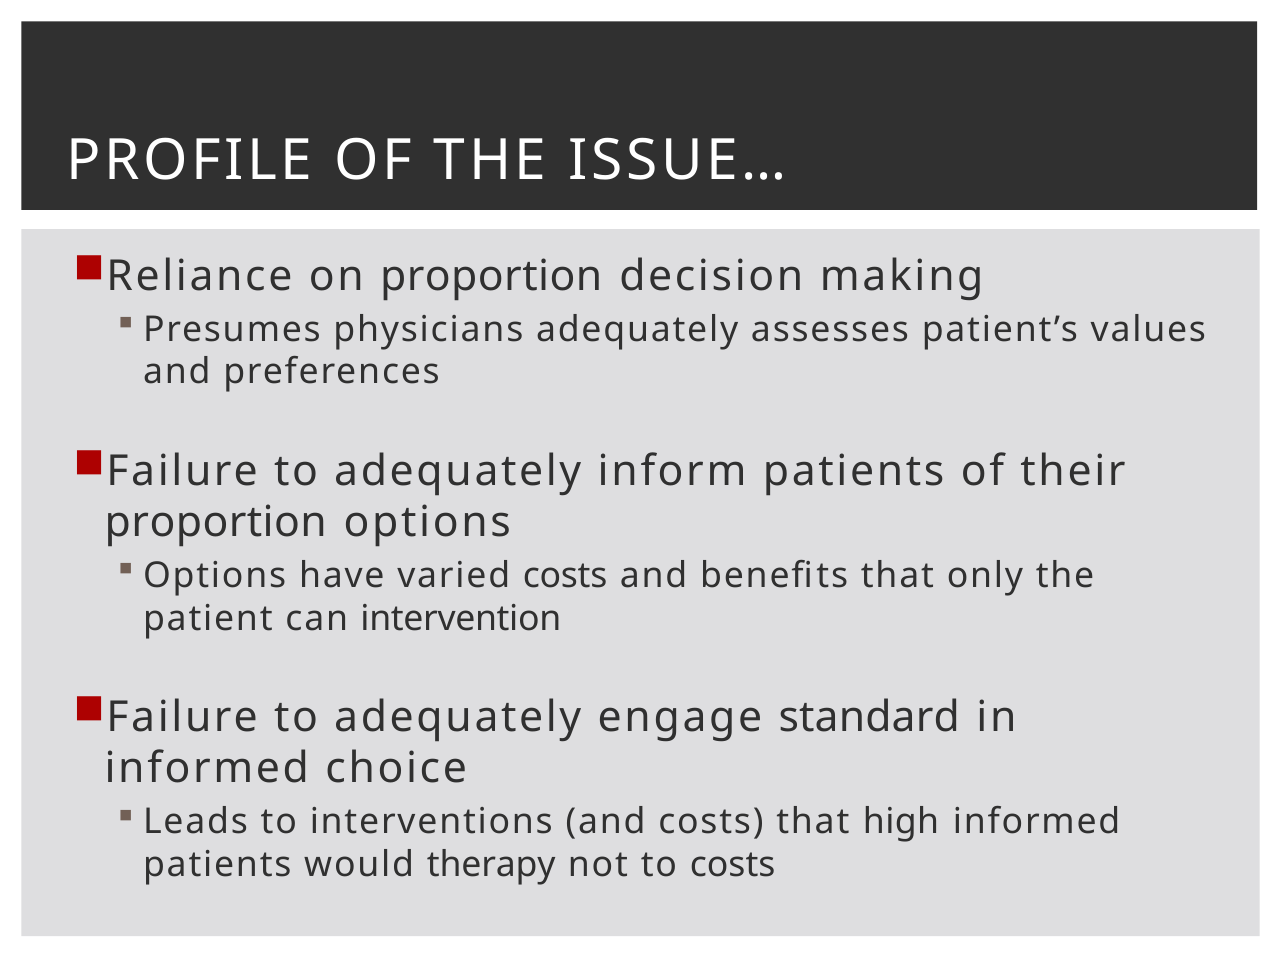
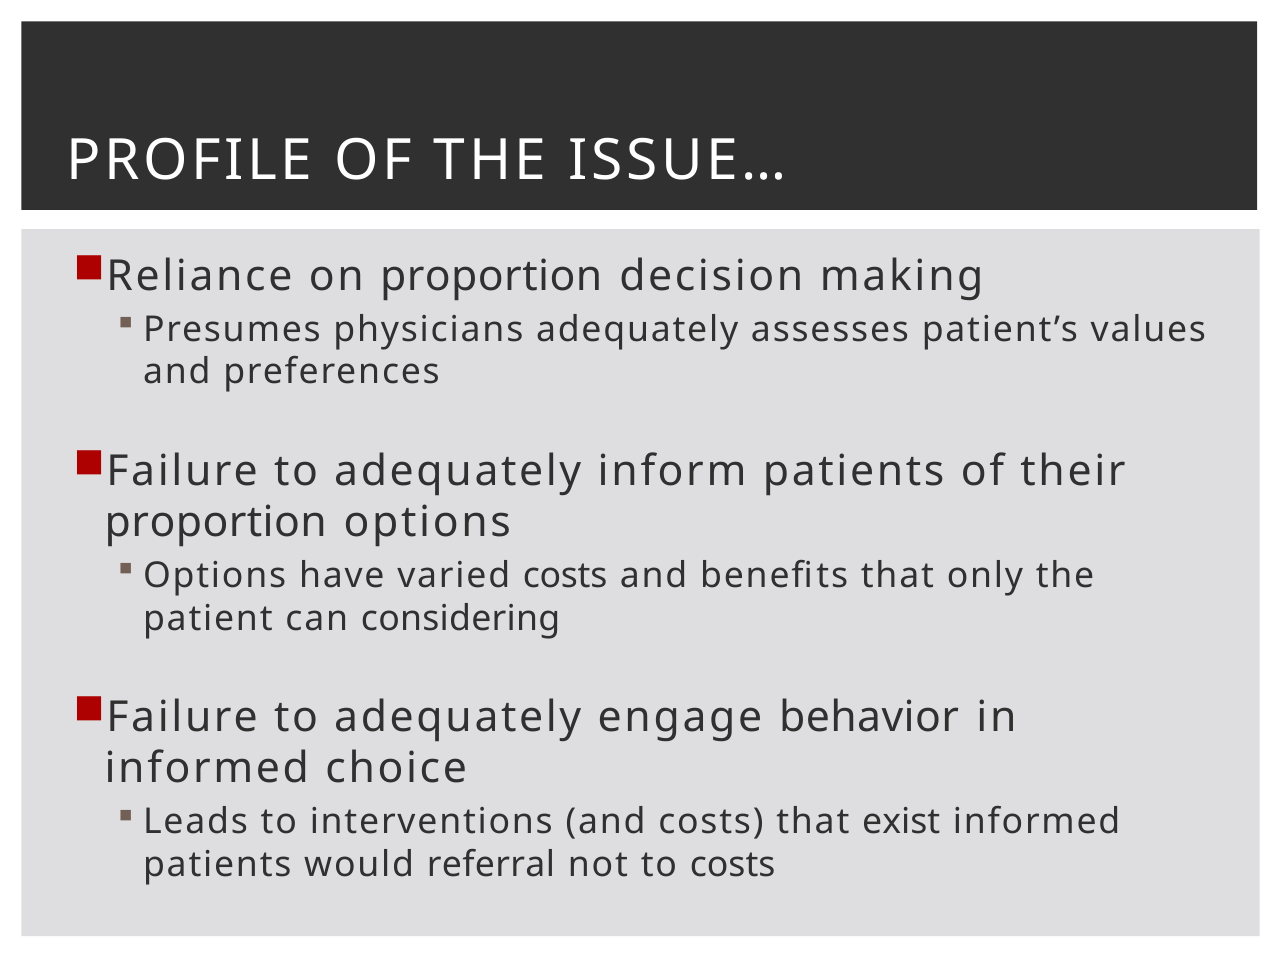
intervention: intervention -> considering
standard: standard -> behavior
high: high -> exist
therapy: therapy -> referral
